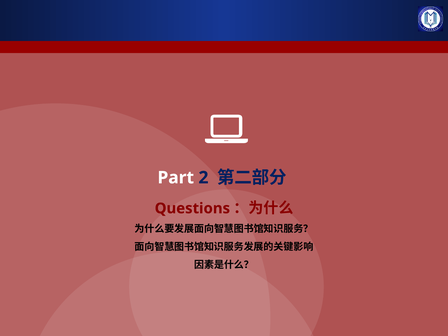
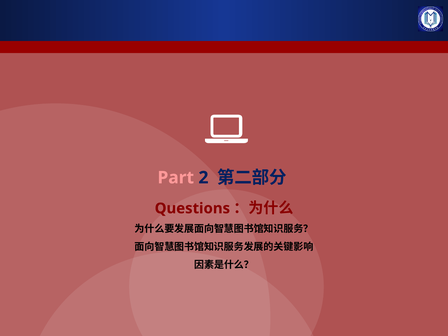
Part colour: white -> pink
